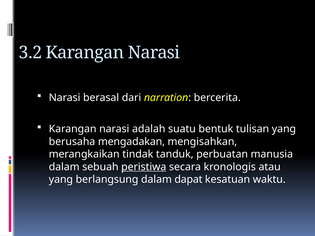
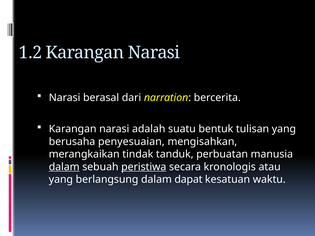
3.2: 3.2 -> 1.2
mengadakan: mengadakan -> penyesuaian
dalam at (64, 167) underline: none -> present
